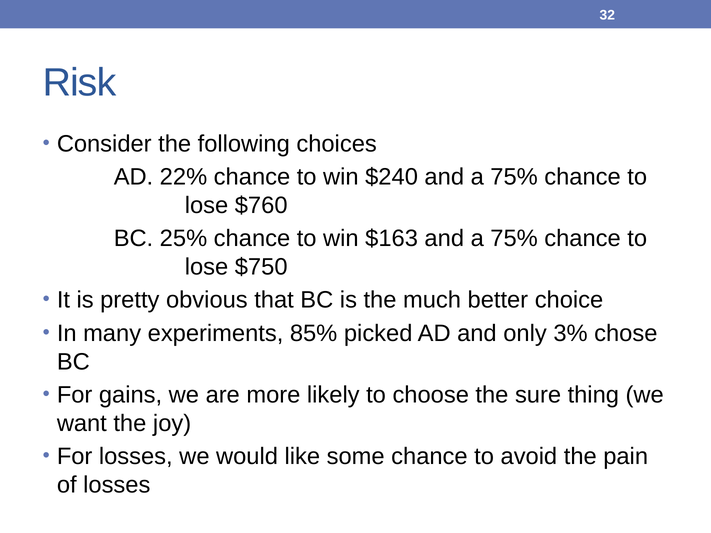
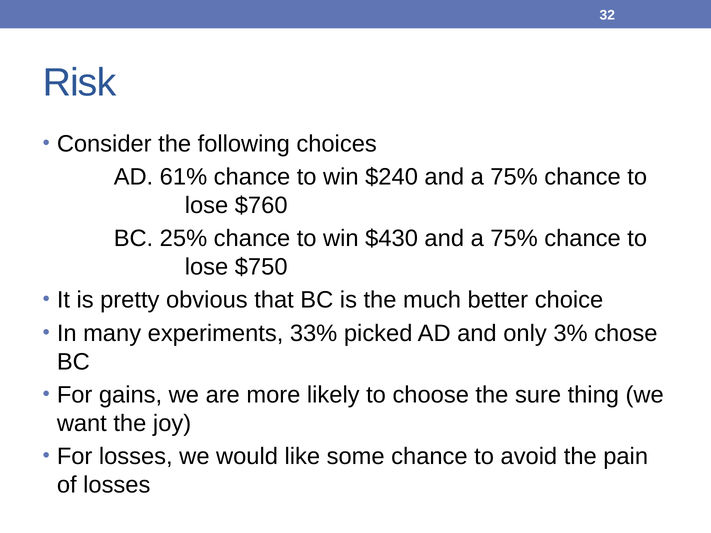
22%: 22% -> 61%
$163: $163 -> $430
85%: 85% -> 33%
